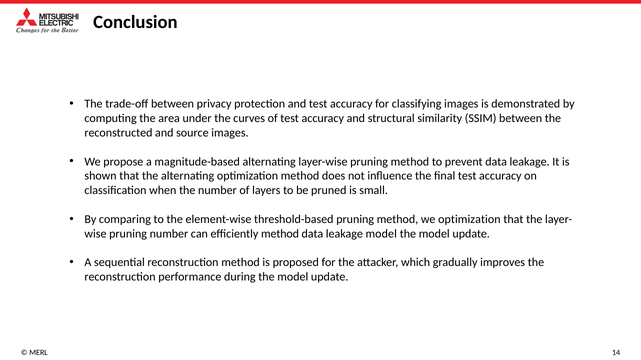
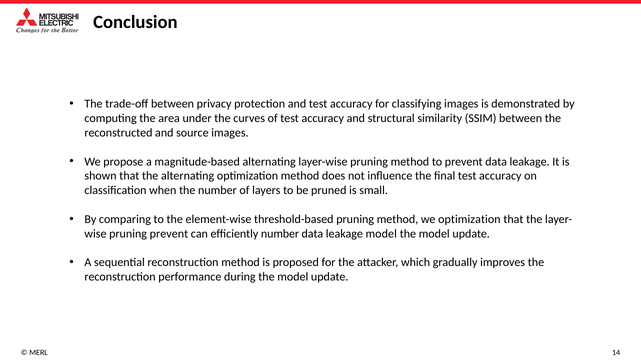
pruning number: number -> prevent
efficiently method: method -> number
